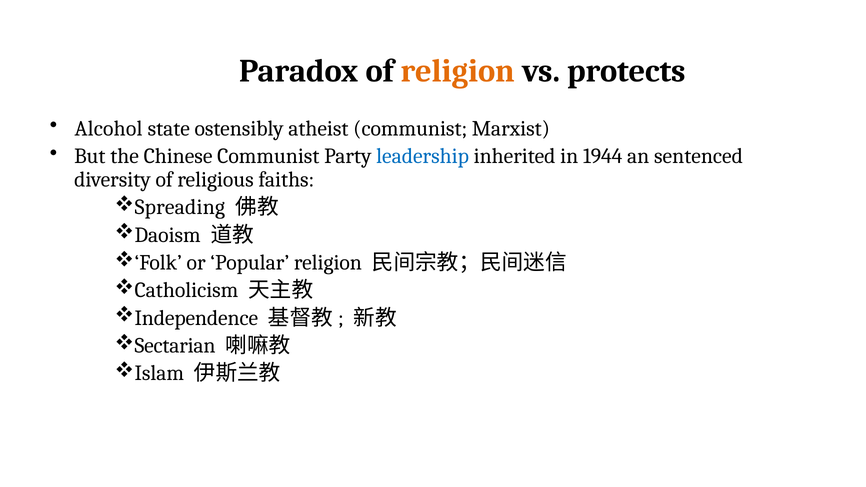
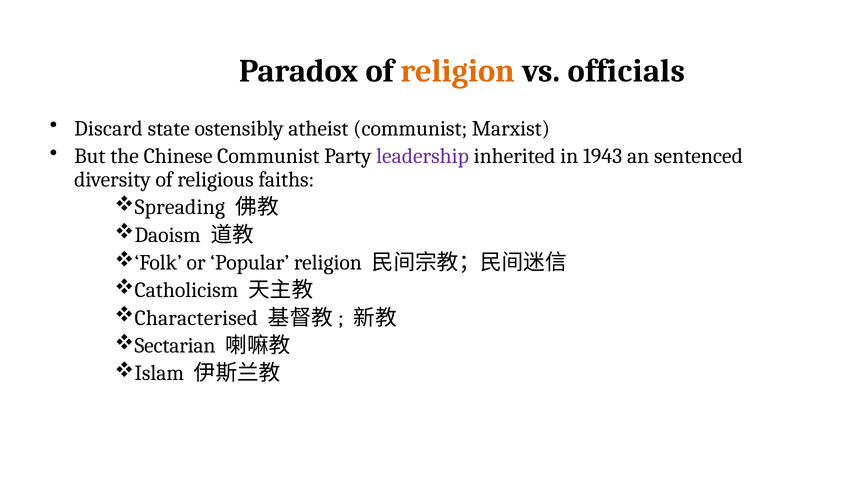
protects: protects -> officials
Alcohol: Alcohol -> Discard
leadership colour: blue -> purple
1944: 1944 -> 1943
Independence: Independence -> Characterised
